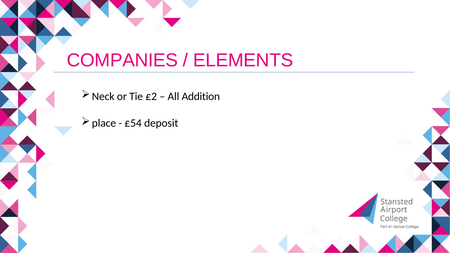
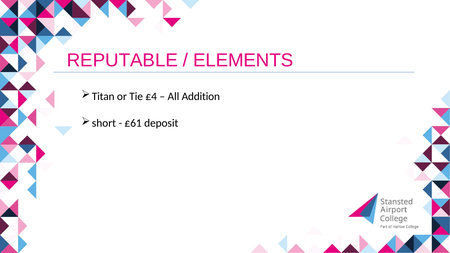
COMPANIES: COMPANIES -> REPUTABLE
Neck: Neck -> Titan
£2: £2 -> £4
place: place -> short
£54: £54 -> £61
